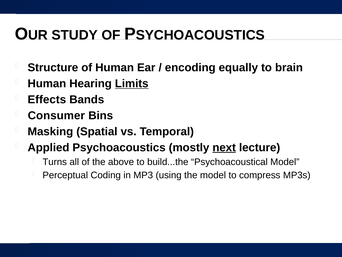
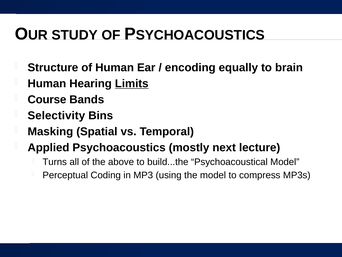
Effects: Effects -> Course
Consumer: Consumer -> Selectivity
next underline: present -> none
